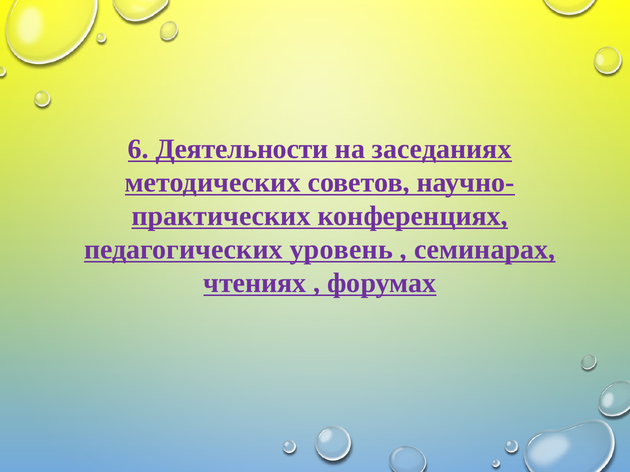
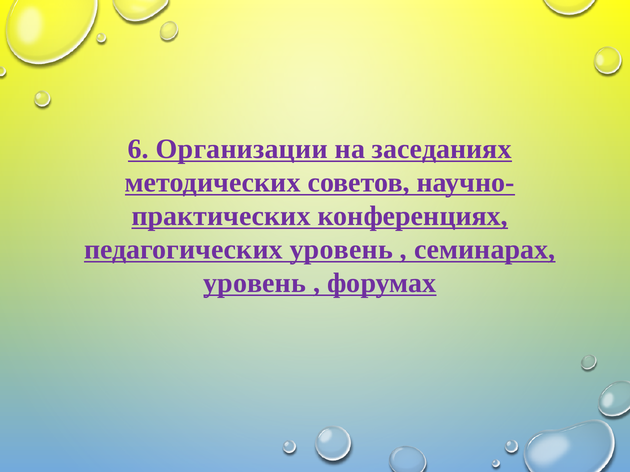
Деятельности: Деятельности -> Организации
чтениях at (255, 283): чтениях -> уровень
